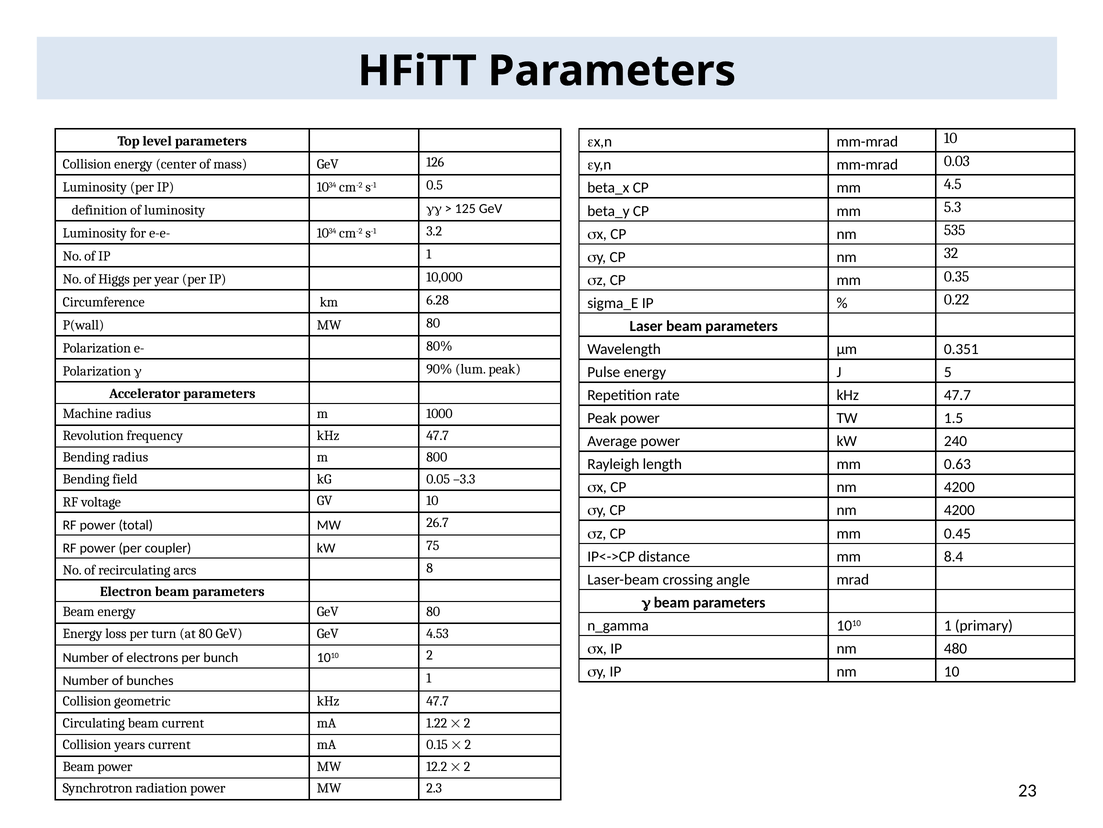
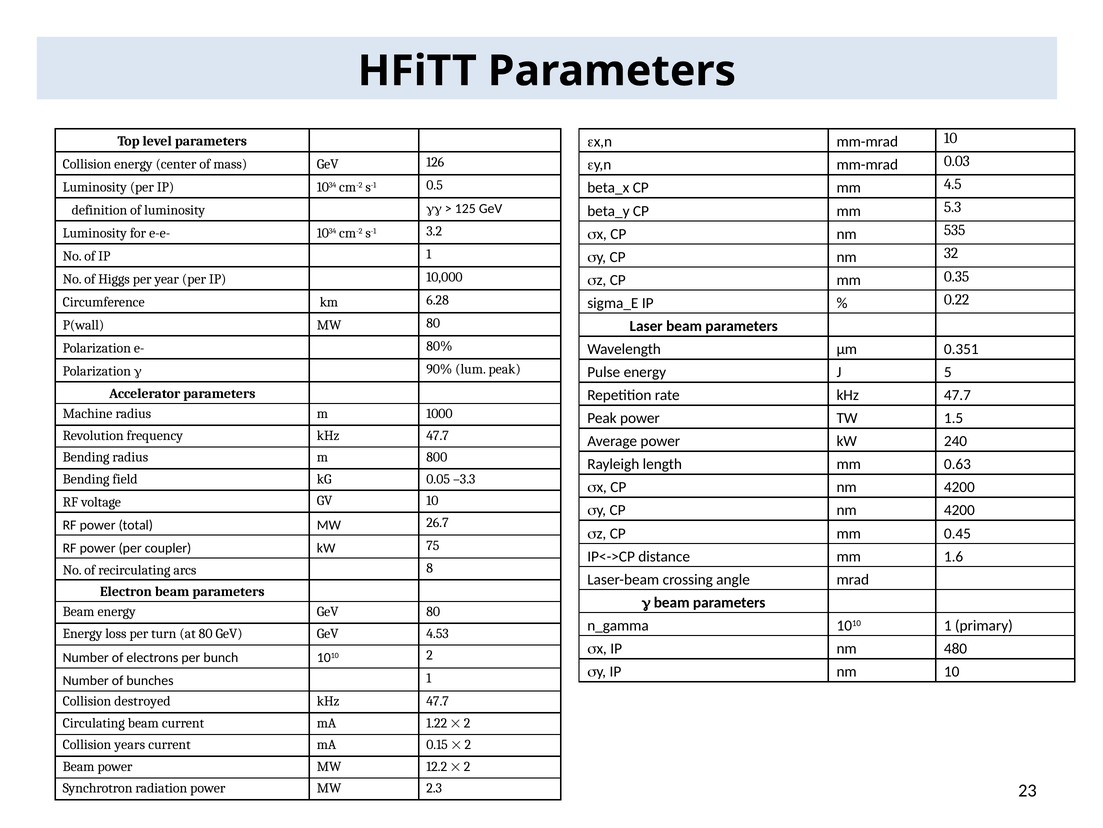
8.4: 8.4 -> 1.6
geometric: geometric -> destroyed
